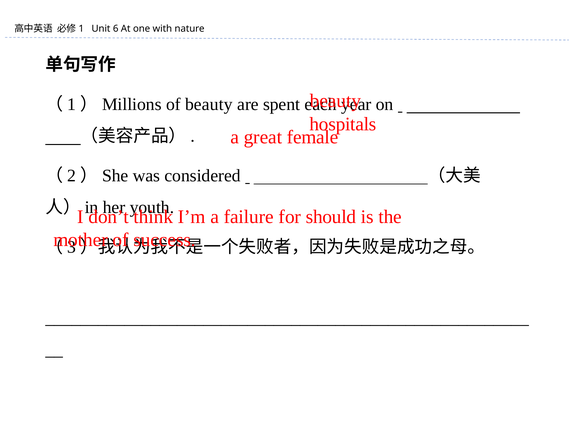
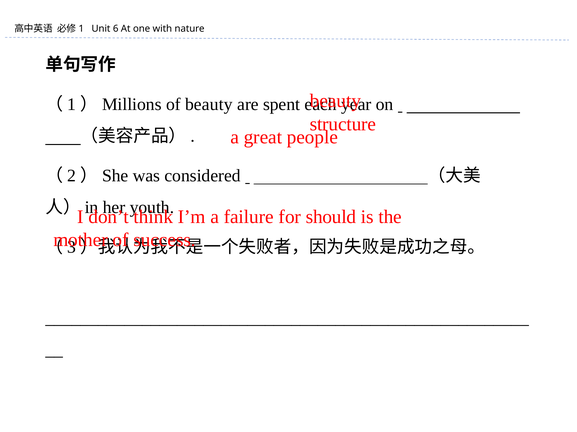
hospitals: hospitals -> structure
female: female -> people
